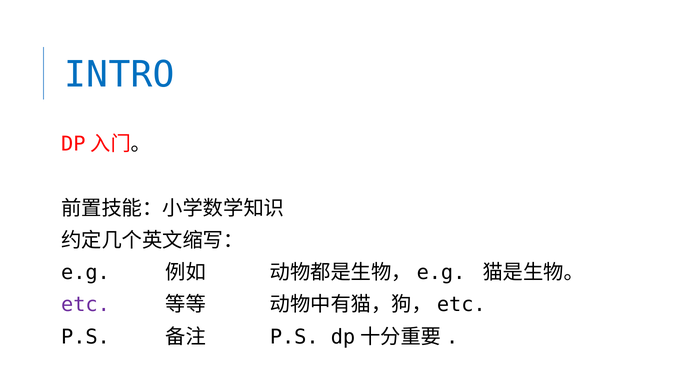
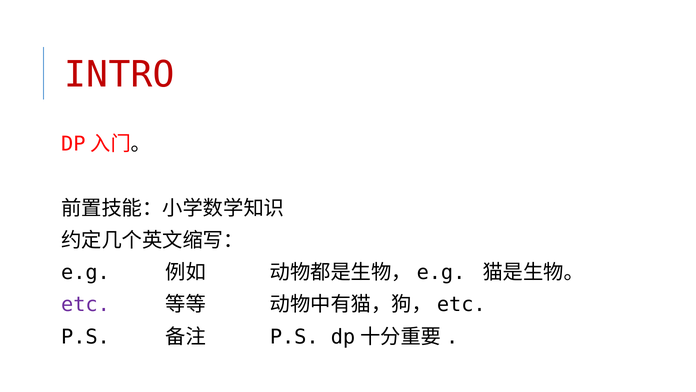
INTRO colour: blue -> red
